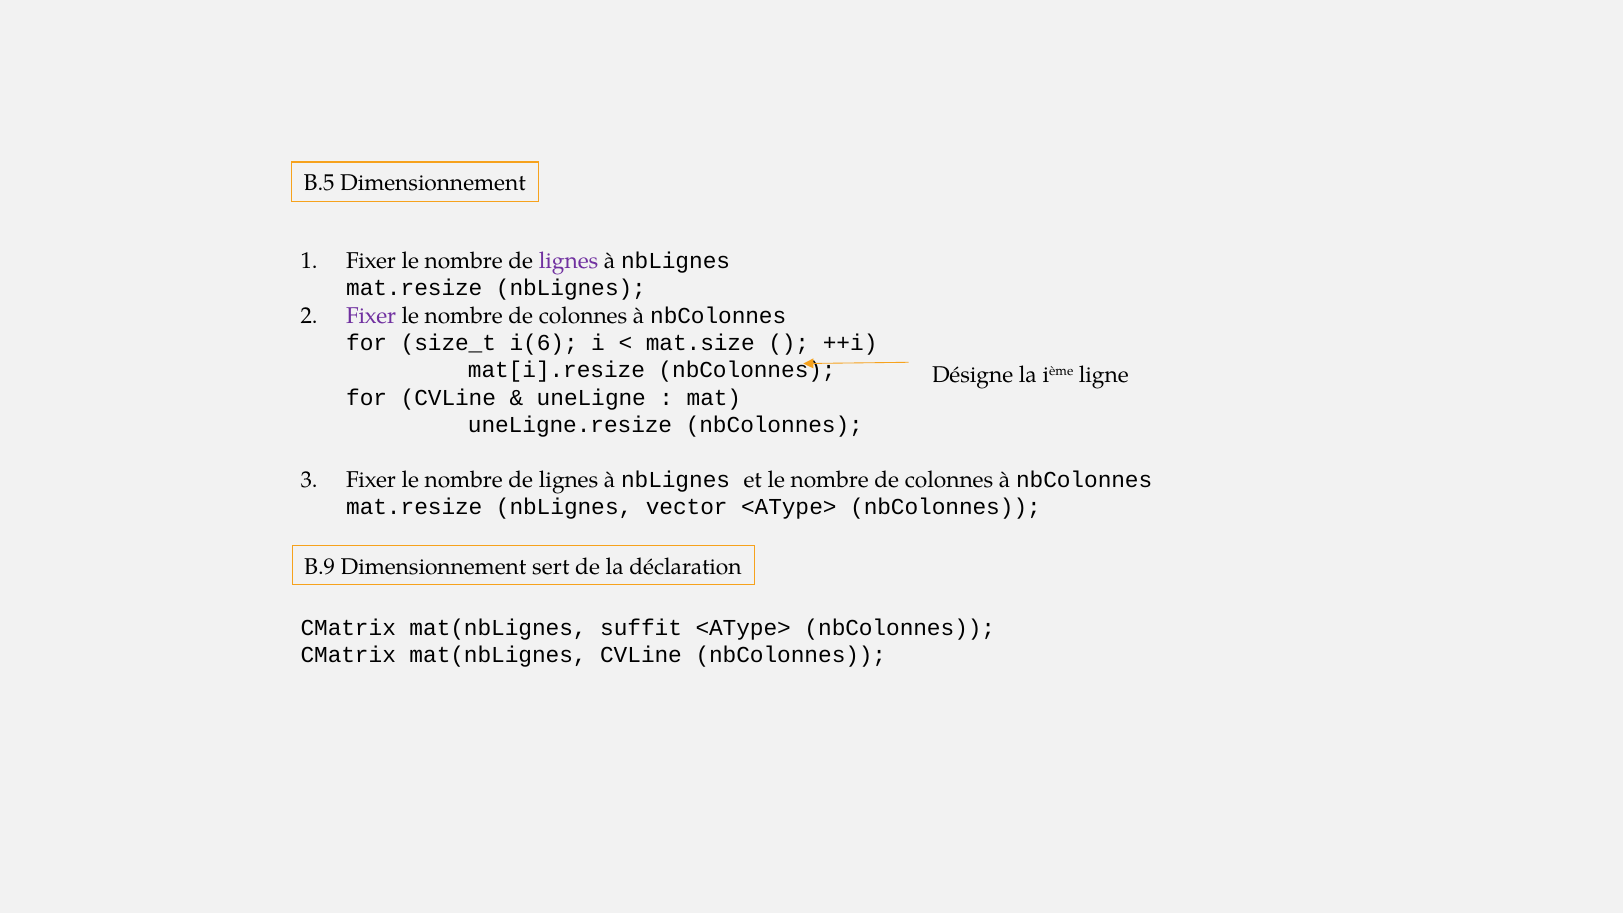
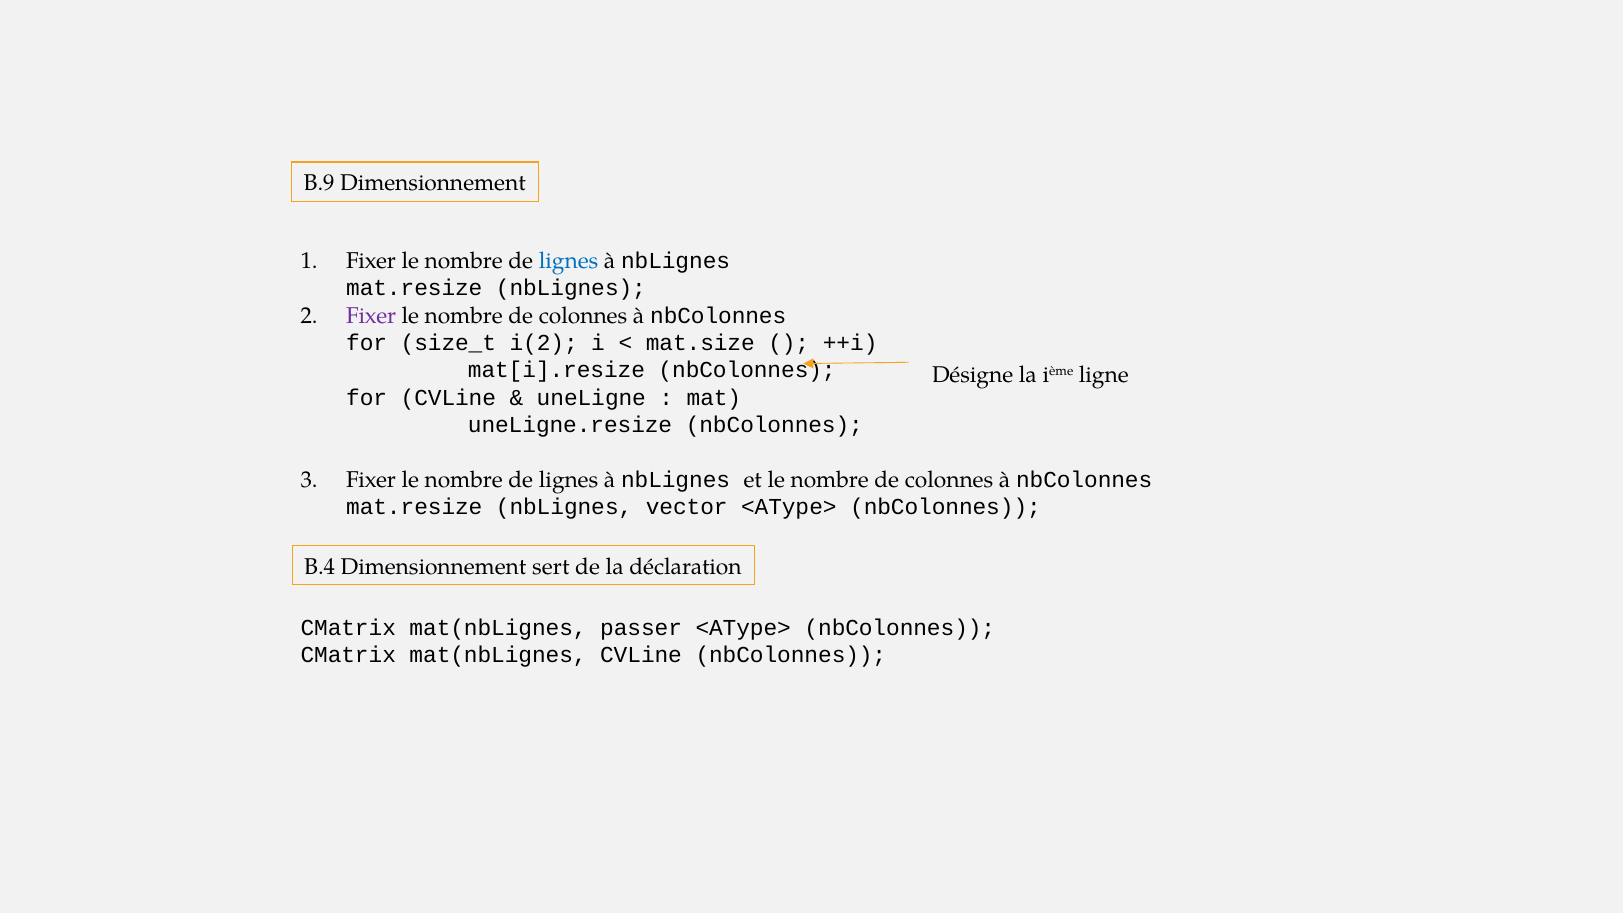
B.5: B.5 -> B.9
lignes at (569, 261) colour: purple -> blue
i(6: i(6 -> i(2
B.9: B.9 -> B.4
suffit: suffit -> passer
